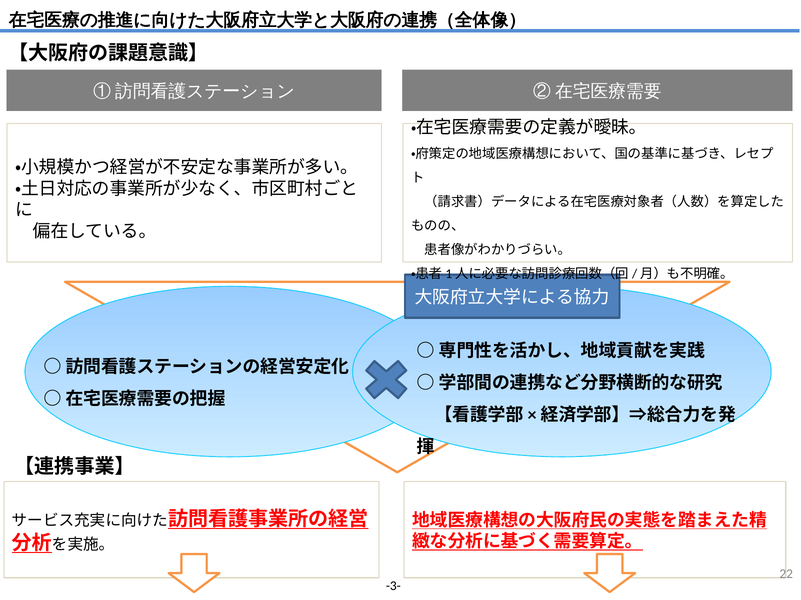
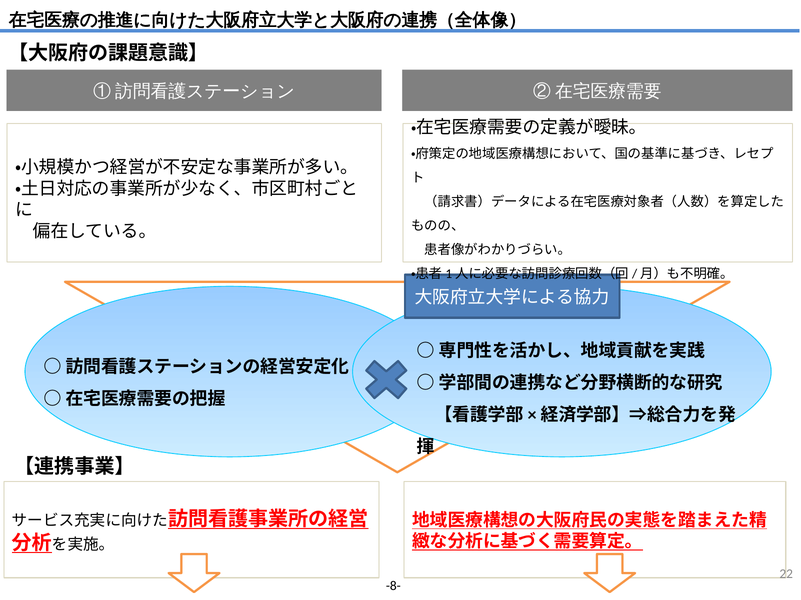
-3-: -3- -> -8-
